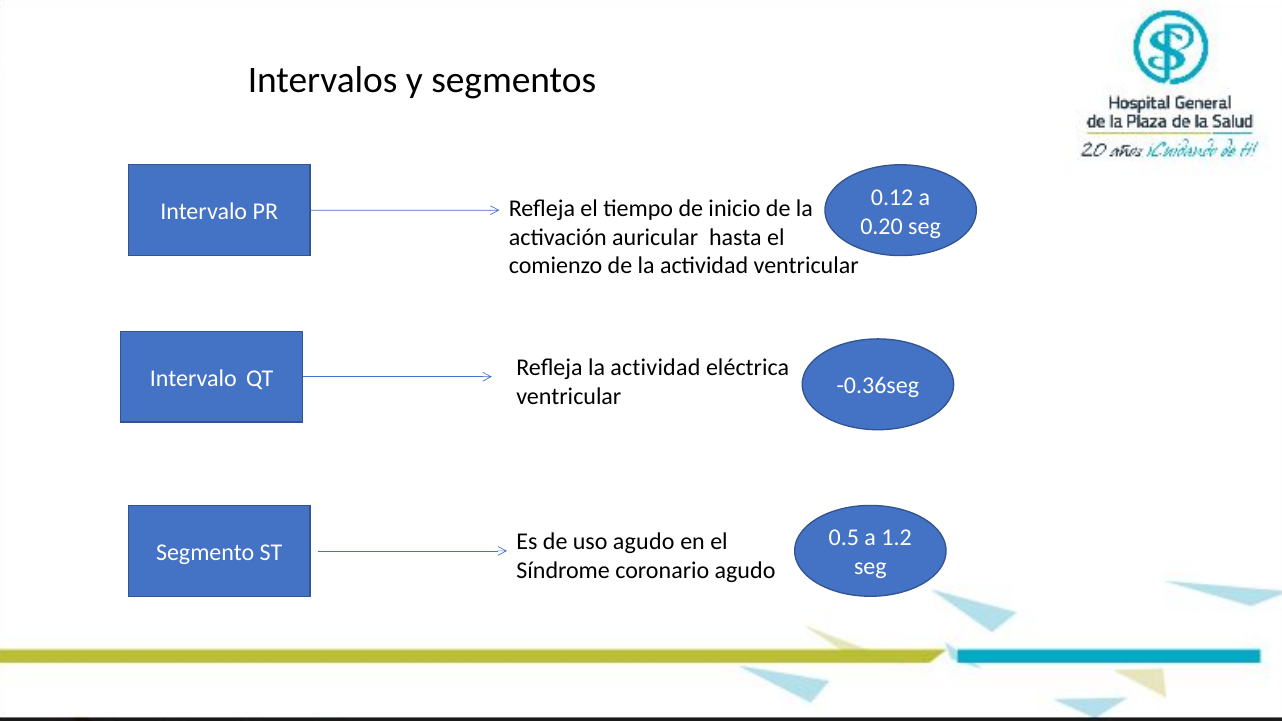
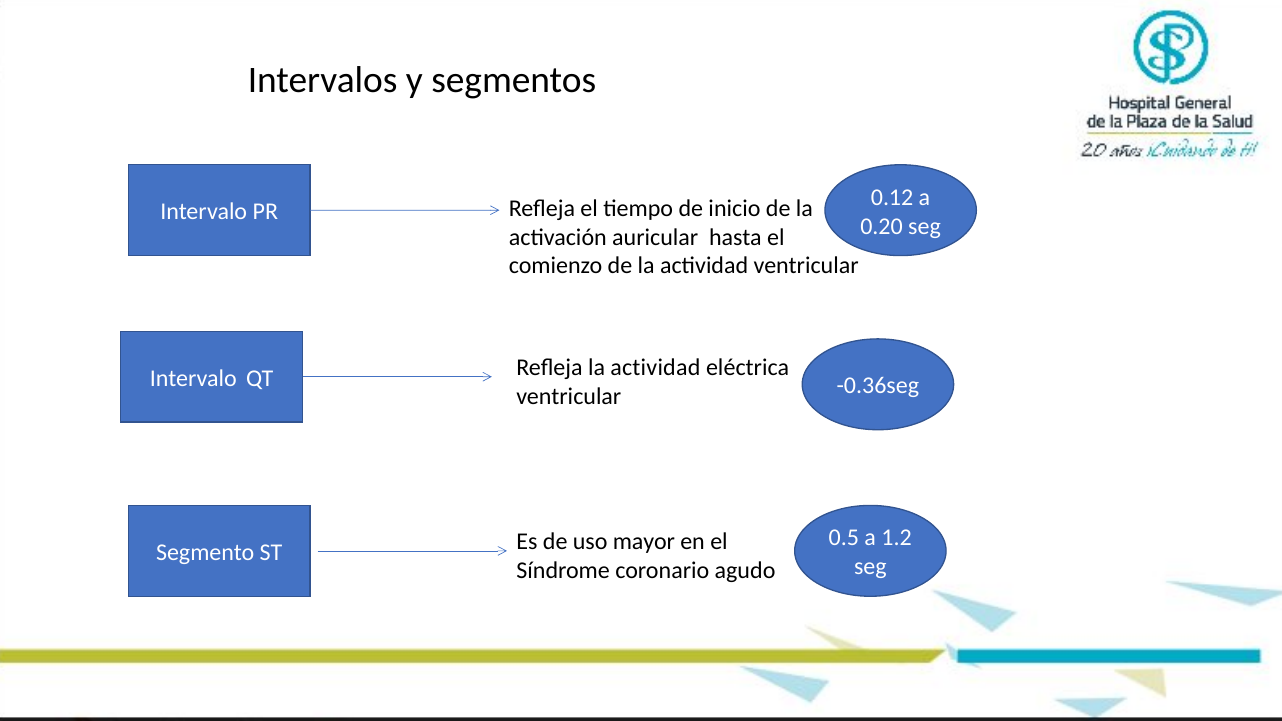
uso agudo: agudo -> mayor
